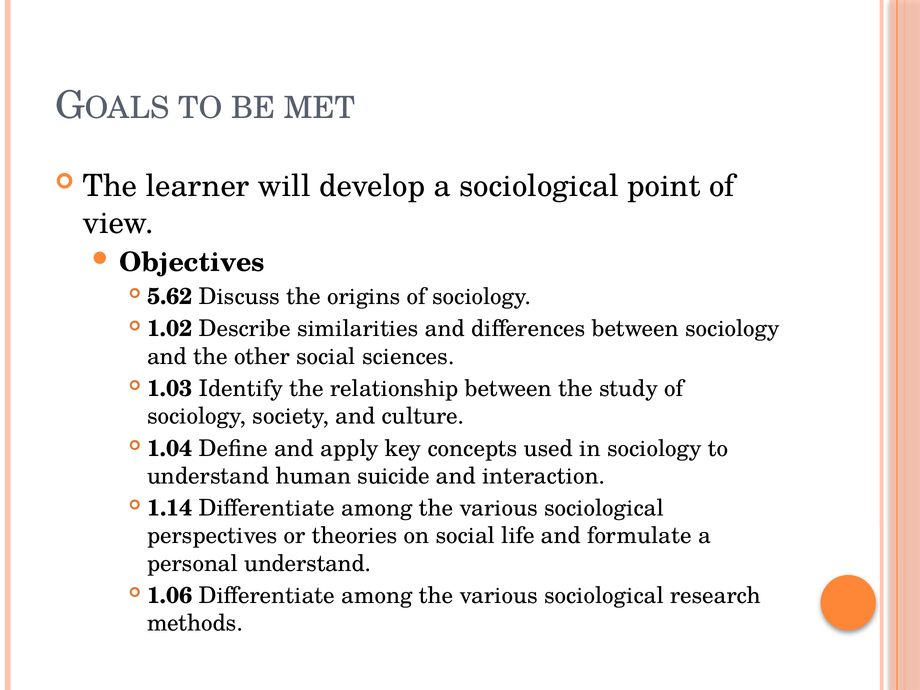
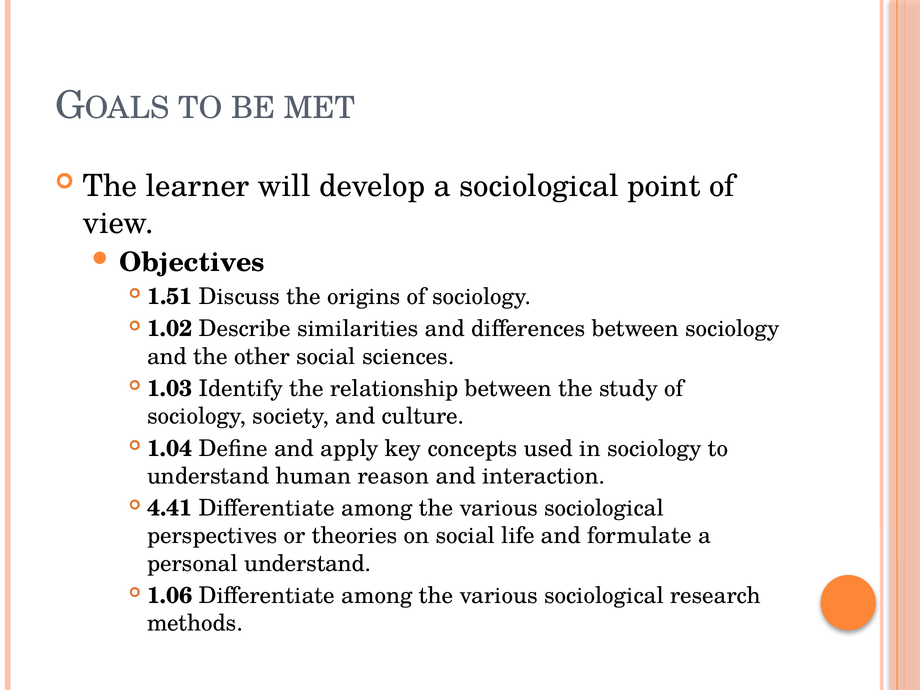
5.62: 5.62 -> 1.51
suicide: suicide -> reason
1.14: 1.14 -> 4.41
